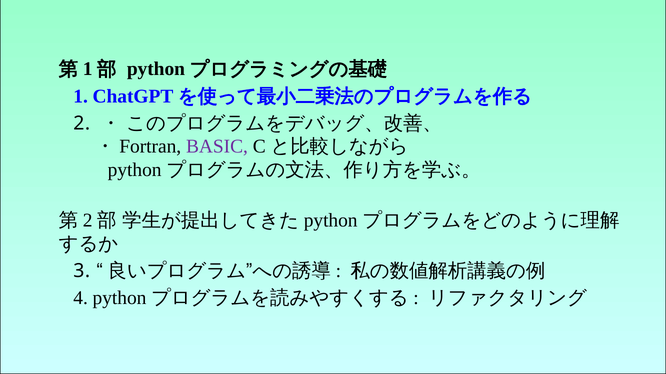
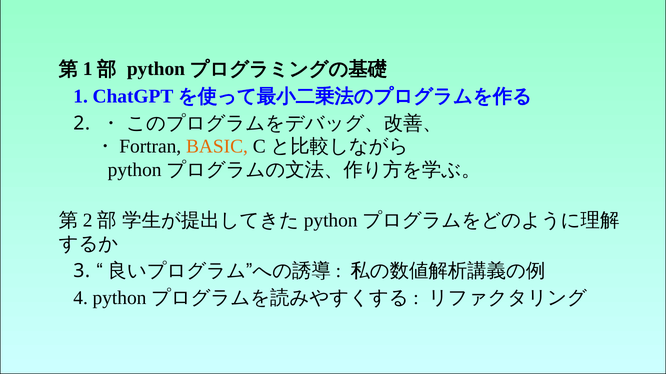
BASIC colour: purple -> orange
